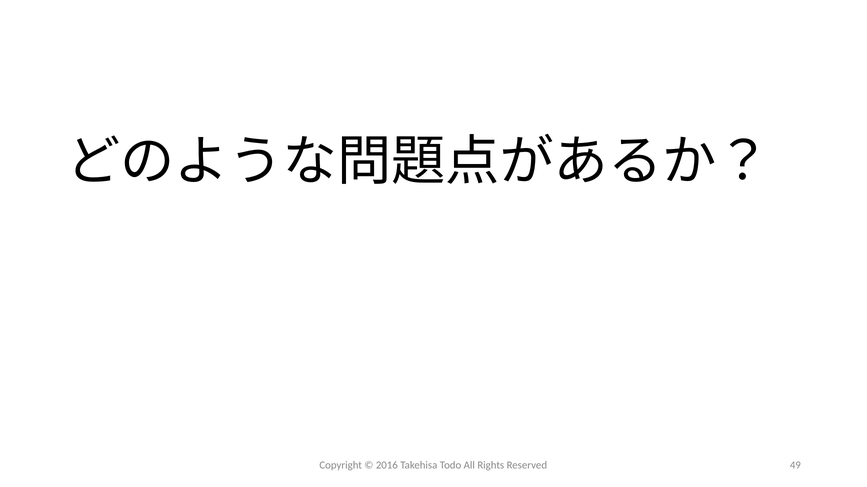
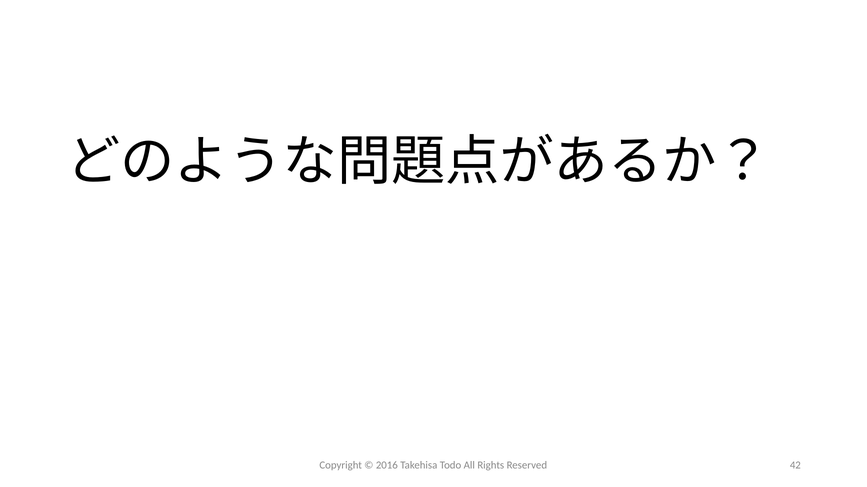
49: 49 -> 42
